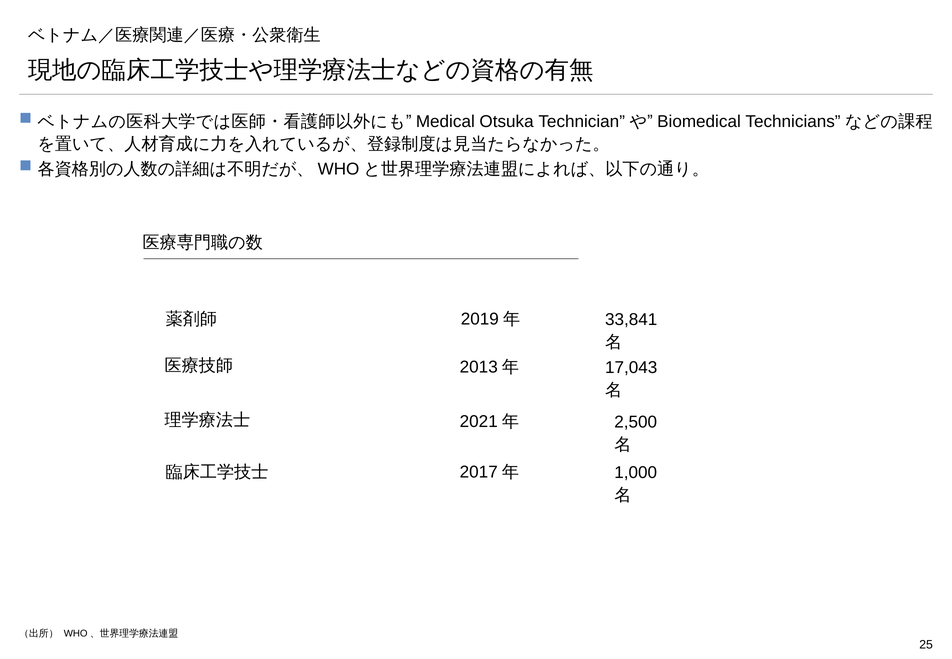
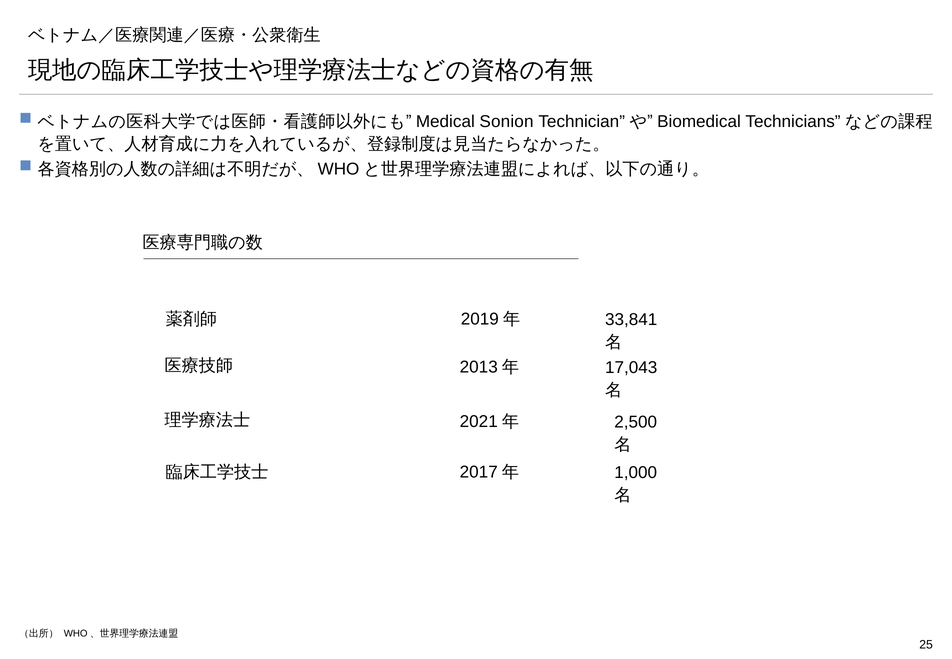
Otsuka: Otsuka -> Sonion
